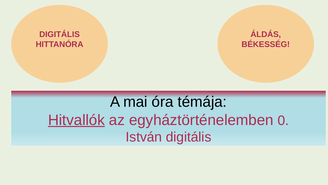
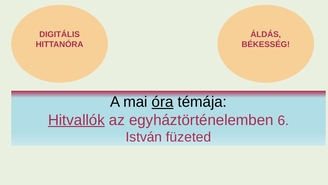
óra underline: none -> present
0: 0 -> 6
István digitális: digitális -> füzeted
